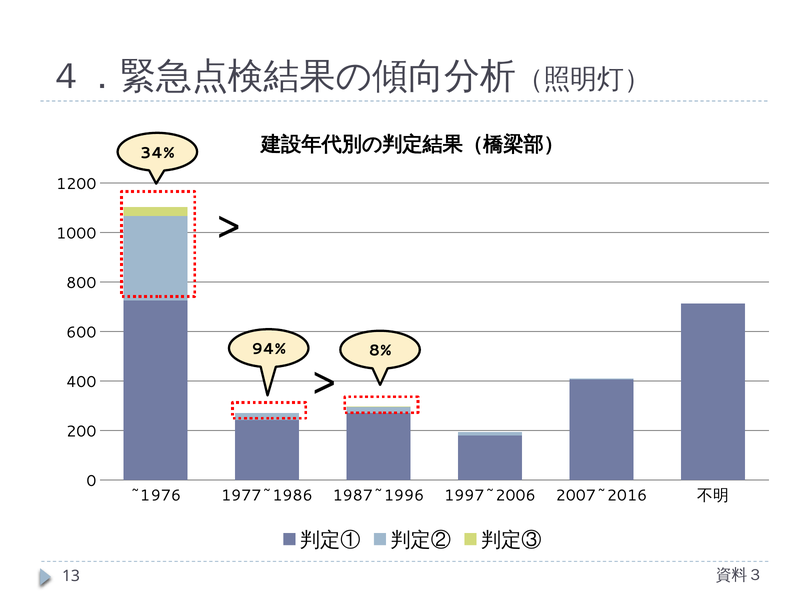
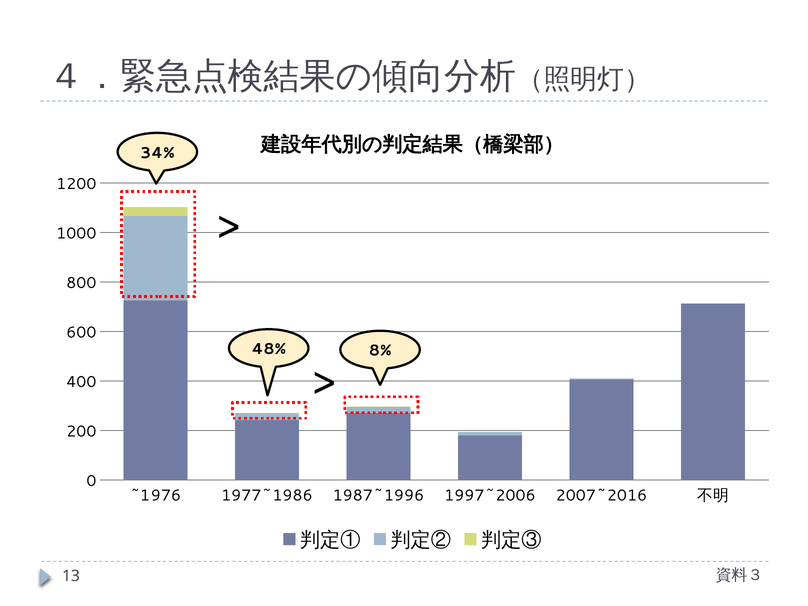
94%: 94% -> 48%
